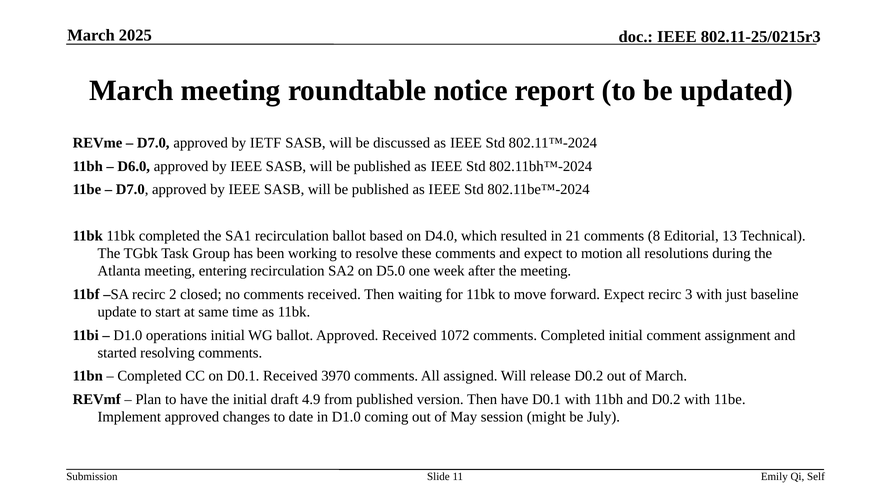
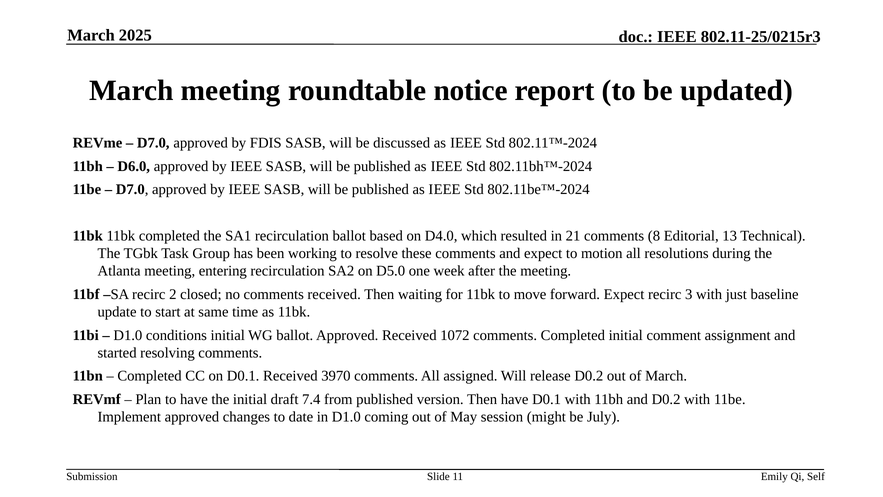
IETF: IETF -> FDIS
operations: operations -> conditions
4.9: 4.9 -> 7.4
